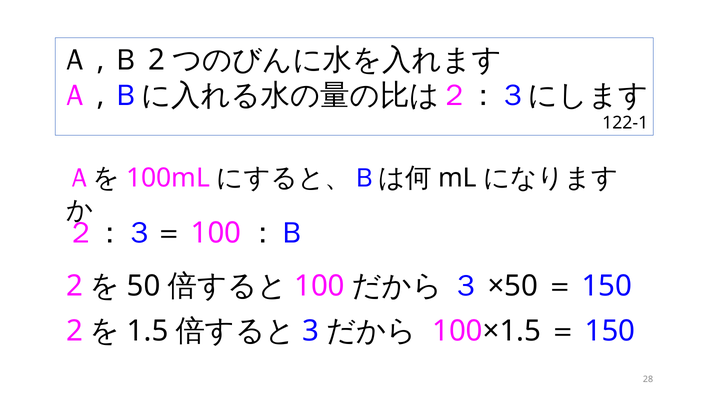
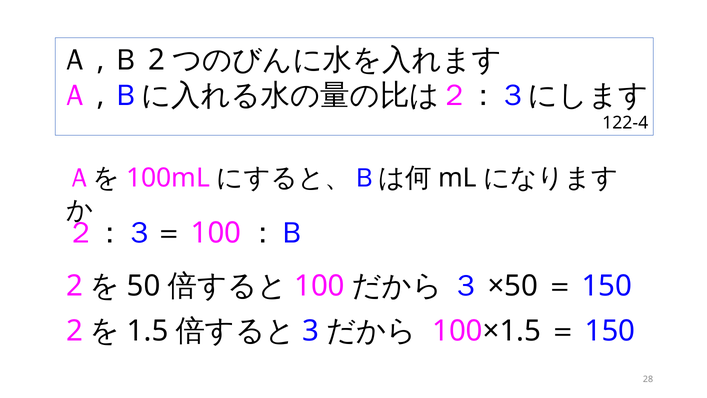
122-1: 122-1 -> 122-4
